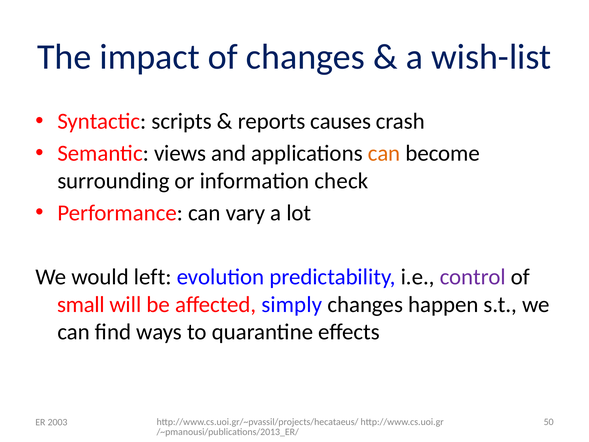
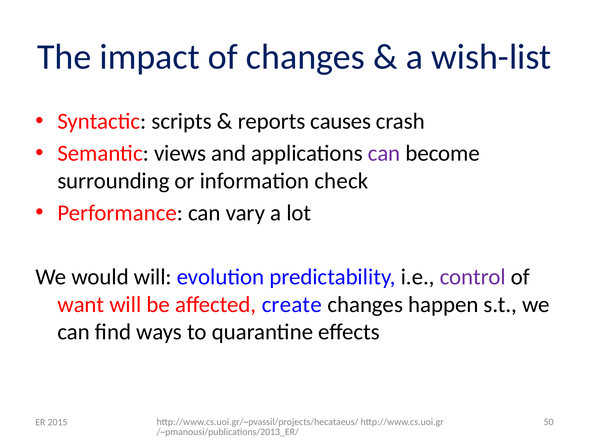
can at (384, 153) colour: orange -> purple
would left: left -> will
small: small -> want
simply: simply -> create
2003: 2003 -> 2015
